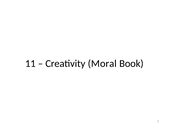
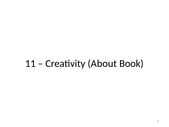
Moral: Moral -> About
